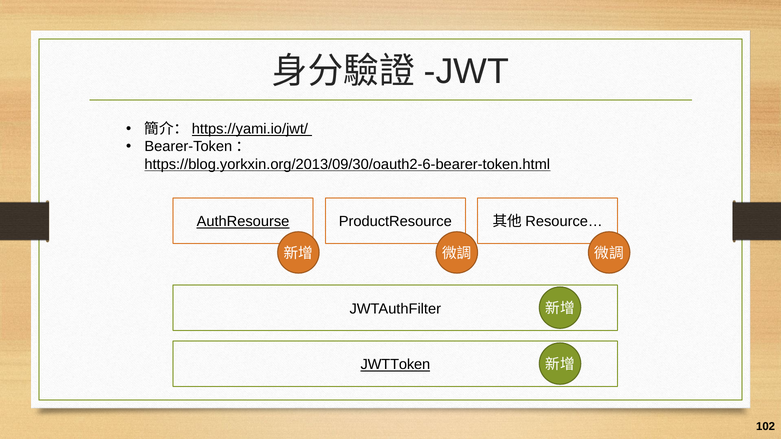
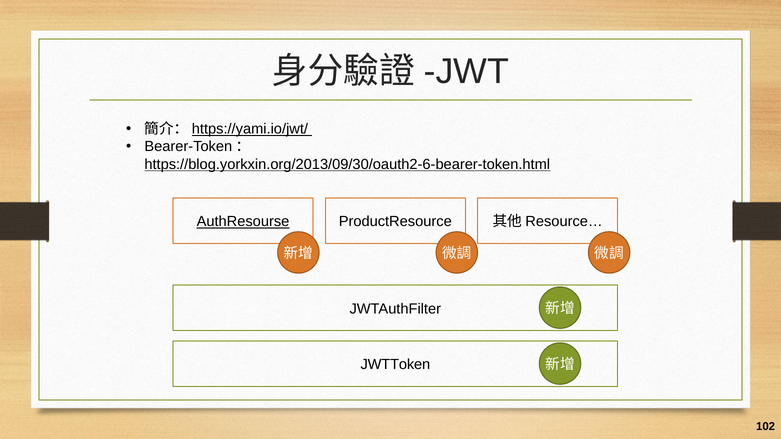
JWTToken underline: present -> none
